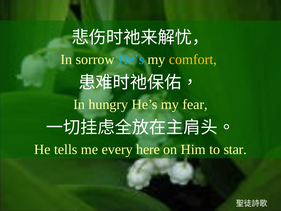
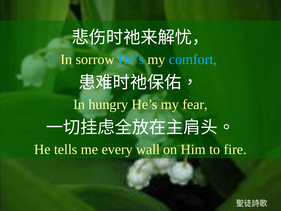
comfort colour: yellow -> light blue
here: here -> wall
star: star -> fire
